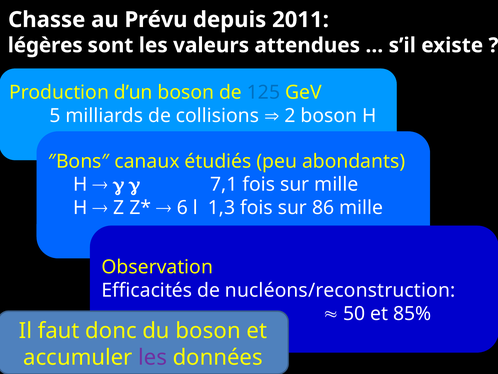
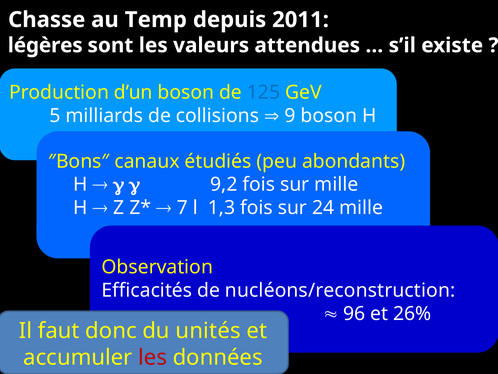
Prévu: Prévu -> Temp
2: 2 -> 9
7,1: 7,1 -> 9,2
6: 6 -> 7
86: 86 -> 24
50: 50 -> 96
85%: 85% -> 26%
du boson: boson -> unités
les at (153, 357) colour: purple -> red
